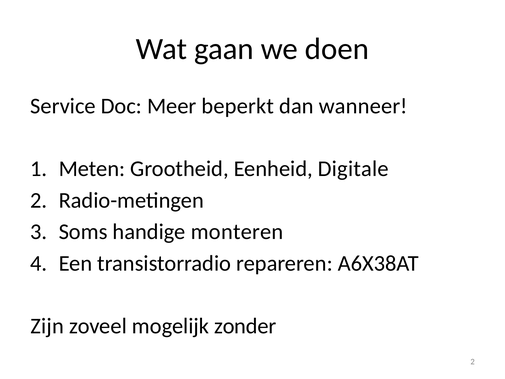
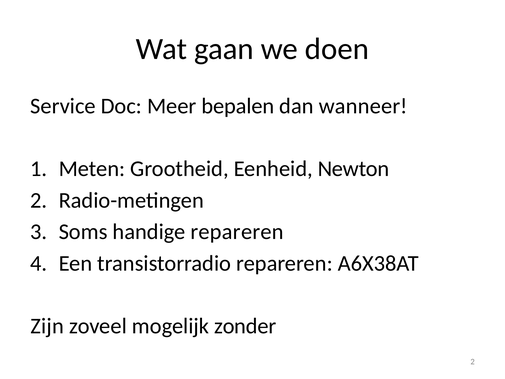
beperkt: beperkt -> bepalen
Digitale: Digitale -> Newton
handige monteren: monteren -> repareren
